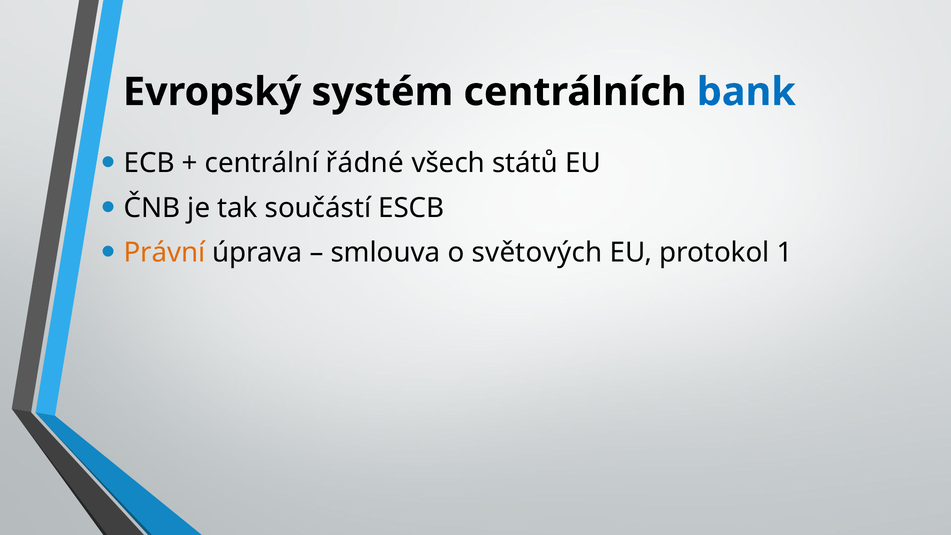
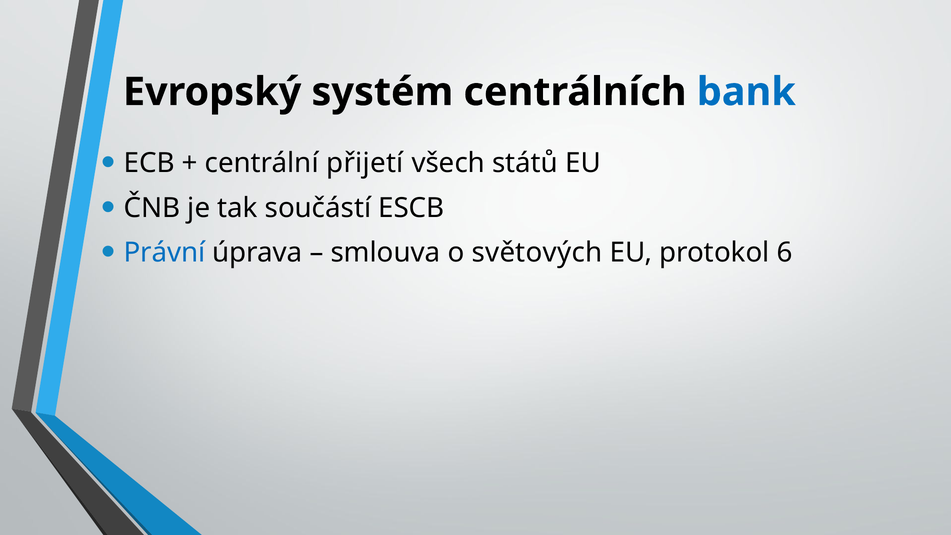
řádné: řádné -> přijetí
Právní colour: orange -> blue
1: 1 -> 6
